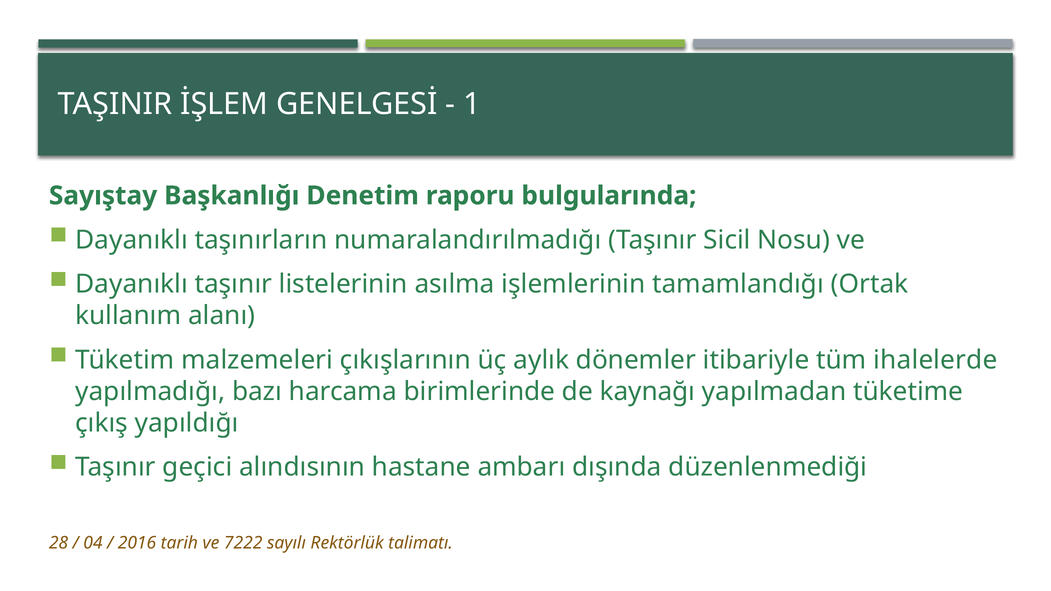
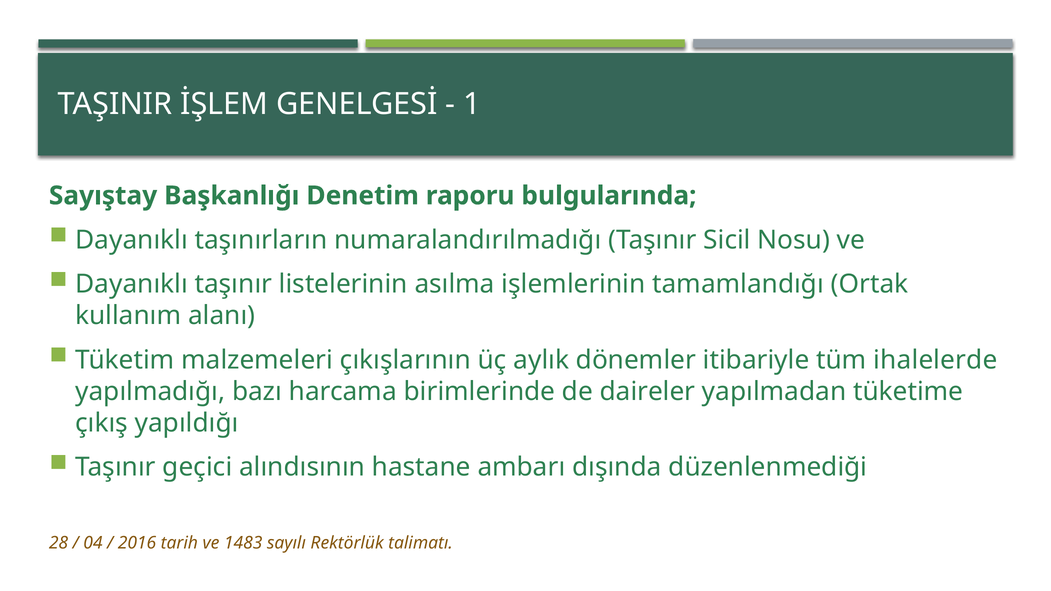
kaynağı: kaynağı -> daireler
7222: 7222 -> 1483
